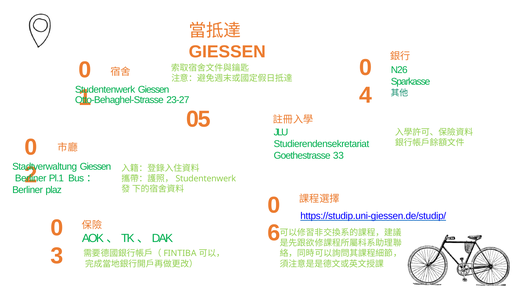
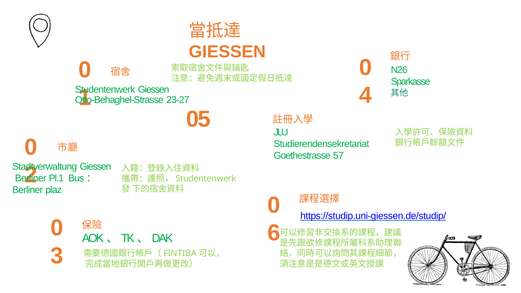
33: 33 -> 57
